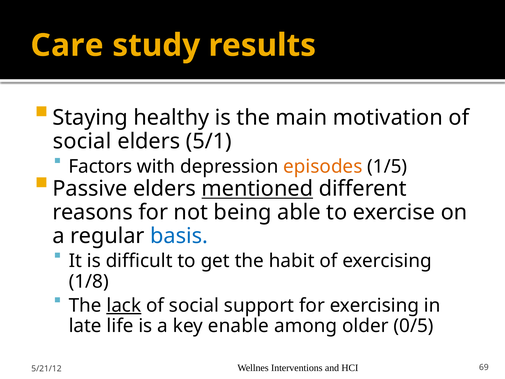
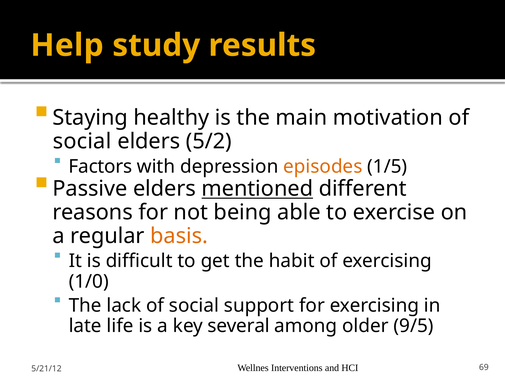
Care: Care -> Help
5/1: 5/1 -> 5/2
basis colour: blue -> orange
1/8: 1/8 -> 1/0
lack underline: present -> none
enable: enable -> several
0/5: 0/5 -> 9/5
